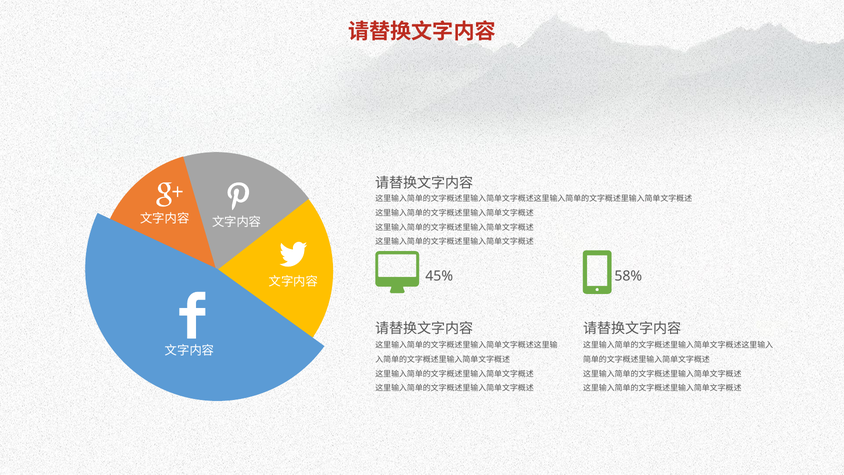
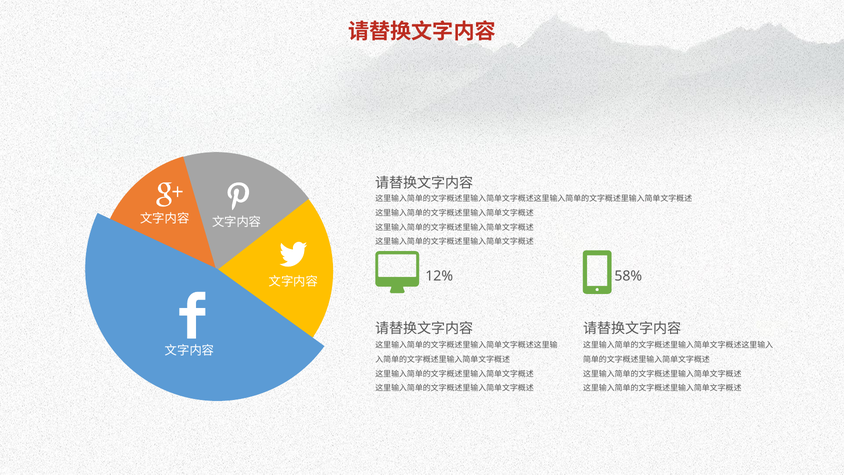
45%: 45% -> 12%
